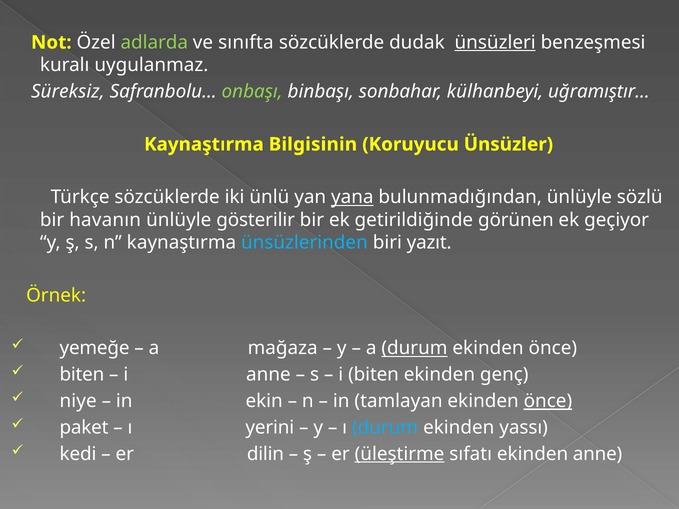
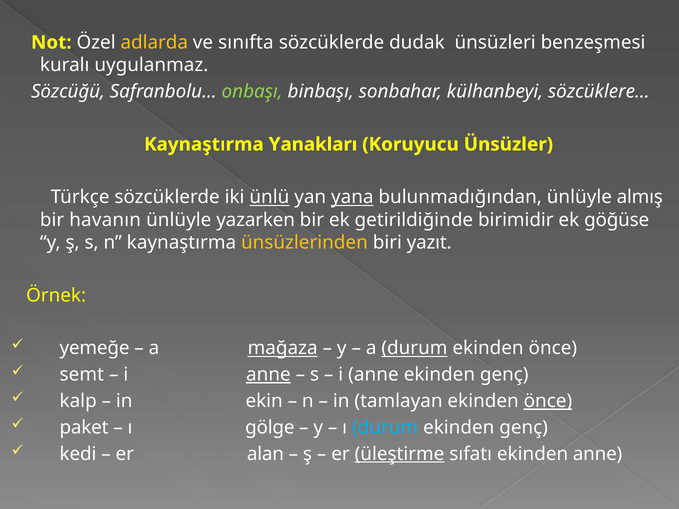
adlarda colour: light green -> yellow
ünsüzleri underline: present -> none
Süreksiz: Süreksiz -> Sözcüğü
uğramıştır…: uğramıştır… -> sözcüklere…
Bilgisinin: Bilgisinin -> Yanakları
ünlü underline: none -> present
sözlü: sözlü -> almış
gösterilir: gösterilir -> yazarken
görünen: görünen -> birimidir
geçiyor: geçiyor -> göğüse
ünsüzlerinden colour: light blue -> yellow
mağaza underline: none -> present
biten at (82, 375): biten -> semt
anne at (268, 375) underline: none -> present
biten at (374, 375): biten -> anne
niye: niye -> kalp
yerini: yerini -> gölge
yassı at (524, 428): yassı -> genç
dilin: dilin -> alan
